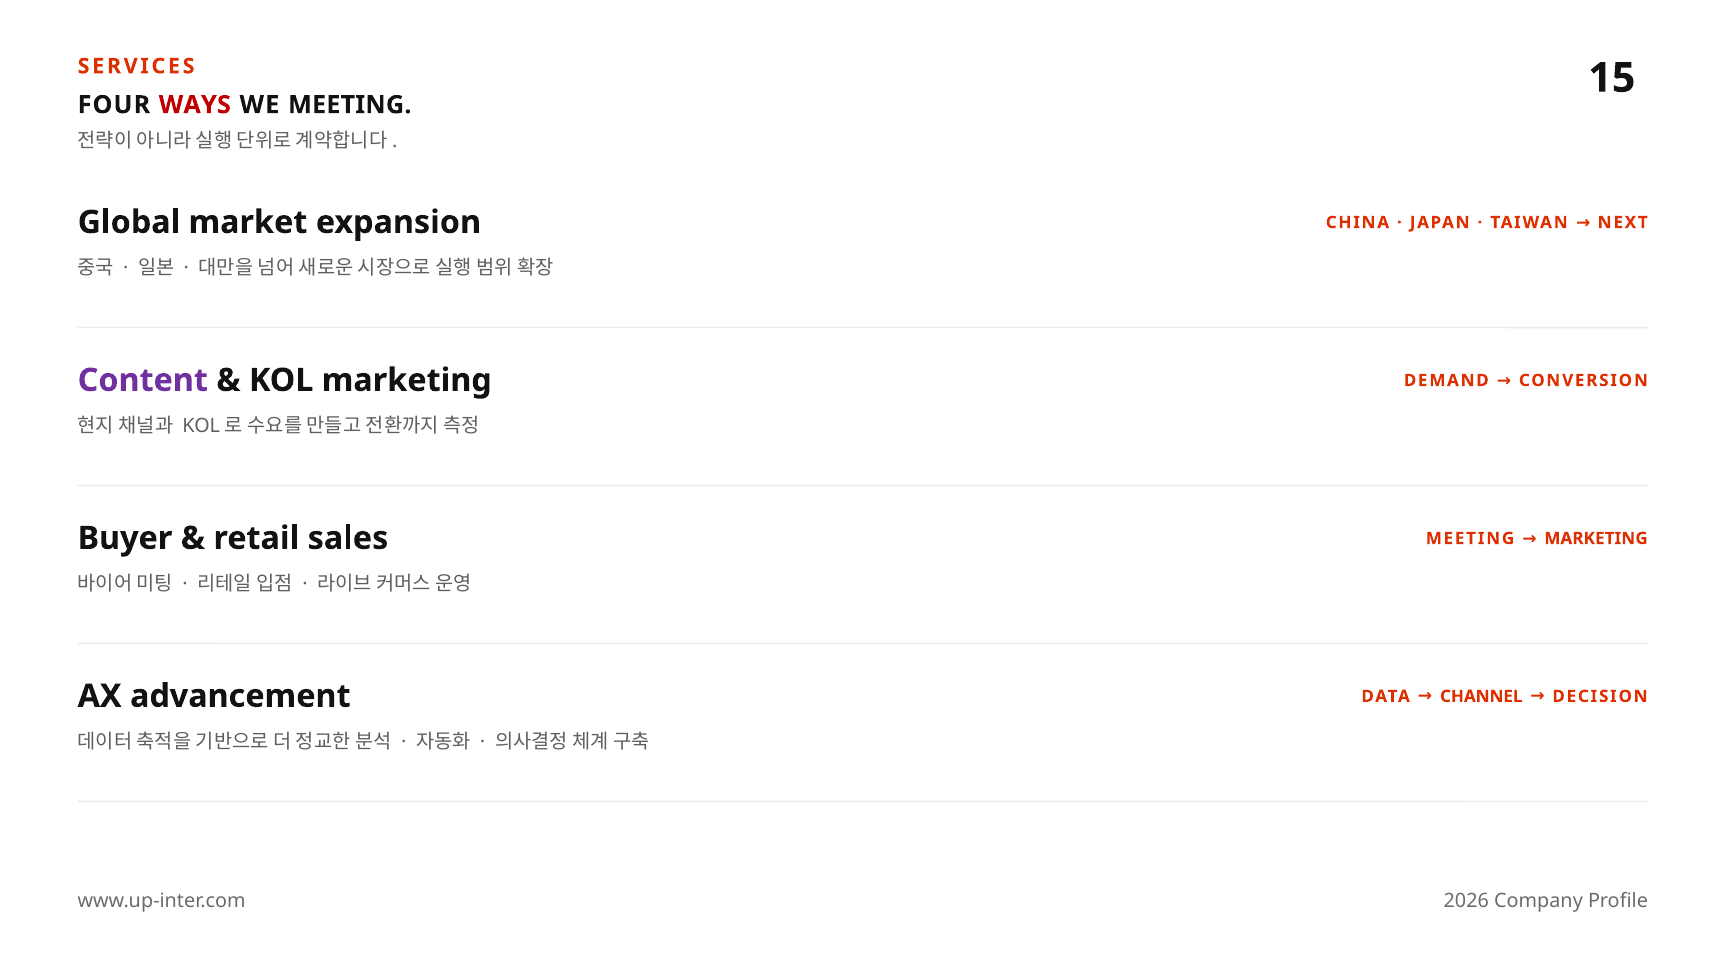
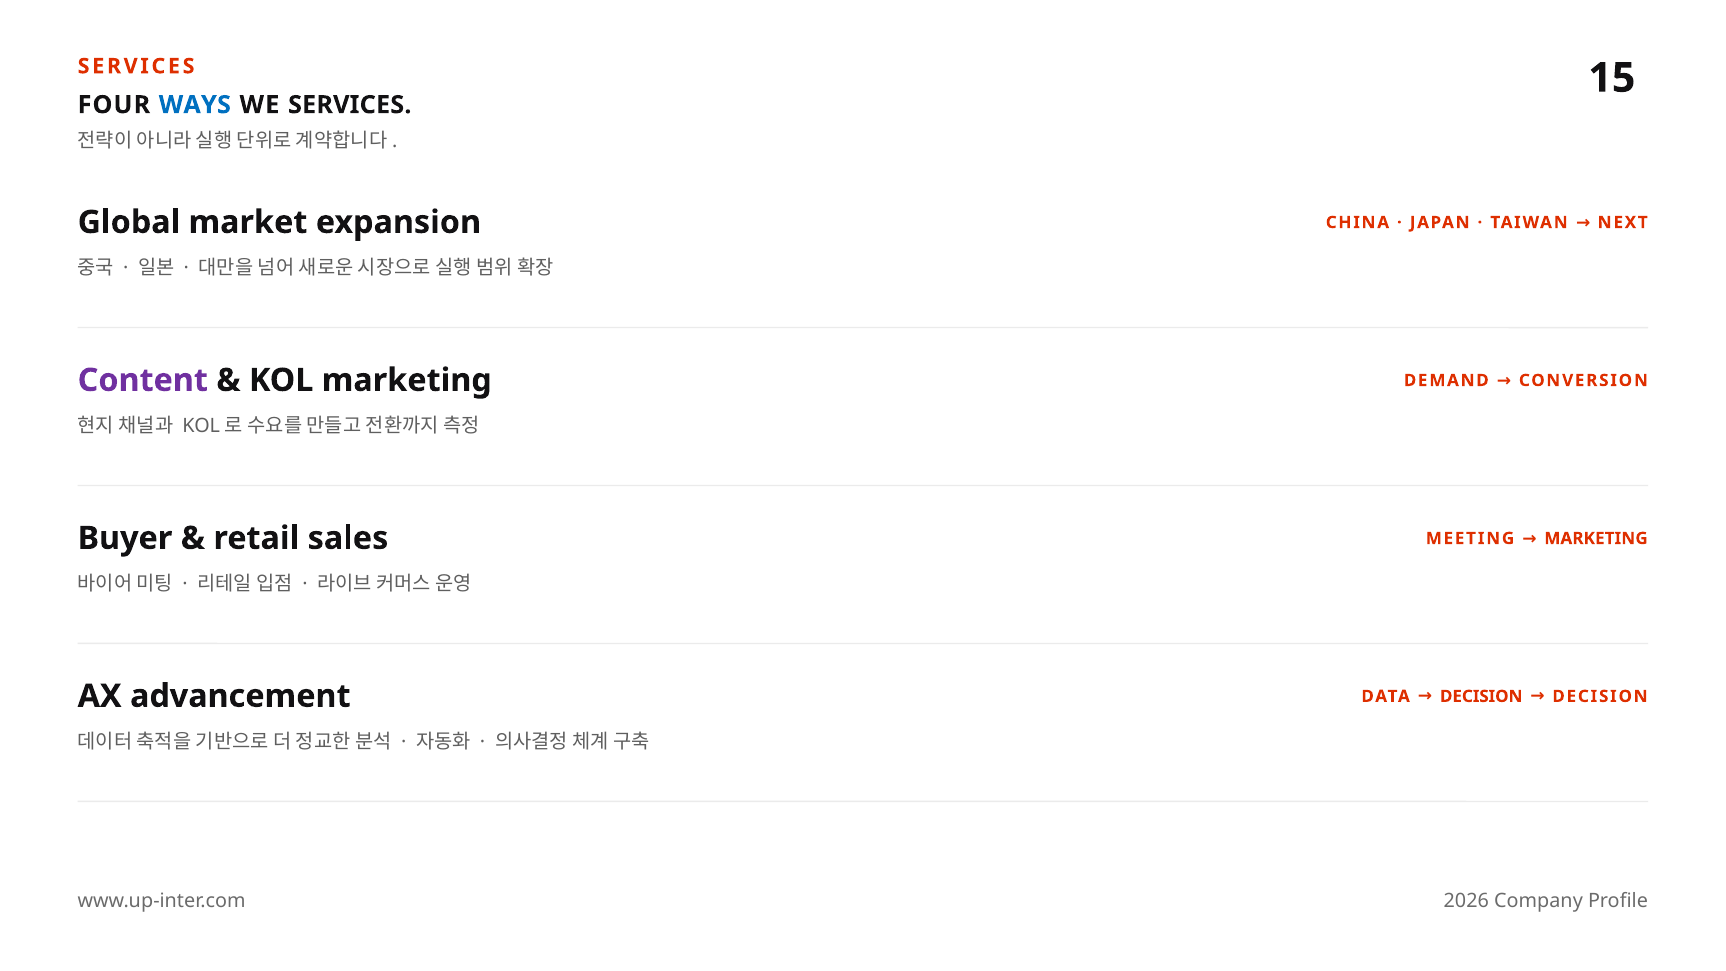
WAYS colour: red -> blue
WE MEETING: MEETING -> SERVICES
DATA CHANNEL: CHANNEL -> DECISION
